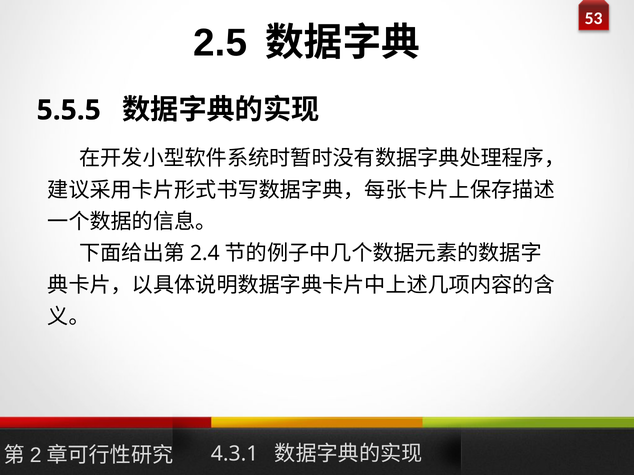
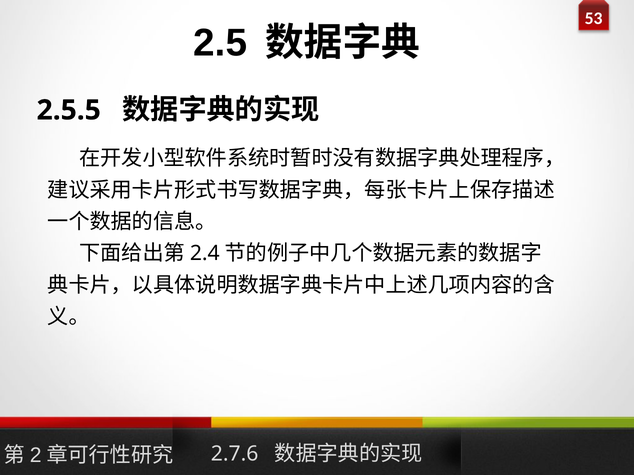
5.5.5: 5.5.5 -> 2.5.5
4.3.1: 4.3.1 -> 2.7.6
